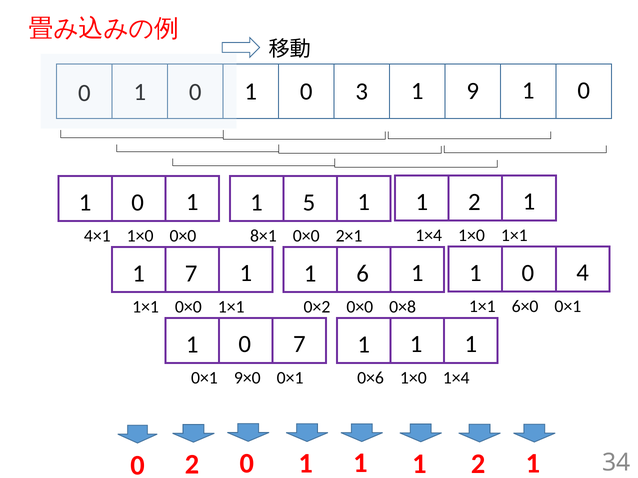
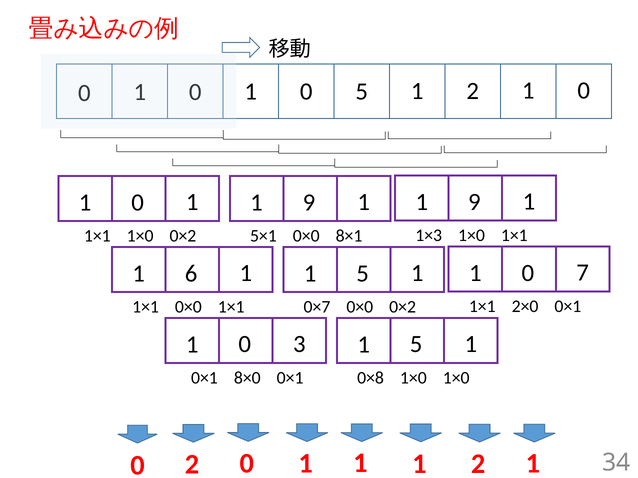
0 3: 3 -> 5
9 at (473, 91): 9 -> 2
2 at (474, 202): 2 -> 9
5 at (309, 203): 5 -> 9
1×4 at (429, 236): 1×4 -> 1×3
4×1 at (97, 236): 4×1 -> 1×1
1×0 0×0: 0×0 -> 0×2
8×1: 8×1 -> 5×1
2×1: 2×1 -> 8×1
4: 4 -> 7
1 7: 7 -> 6
6 at (363, 274): 6 -> 5
6×0: 6×0 -> 2×0
0×2: 0×2 -> 0×7
0×0 0×8: 0×8 -> 0×2
0 7: 7 -> 3
1 at (416, 345): 1 -> 5
9×0: 9×0 -> 8×0
0×6: 0×6 -> 0×8
1×0 1×4: 1×4 -> 1×0
